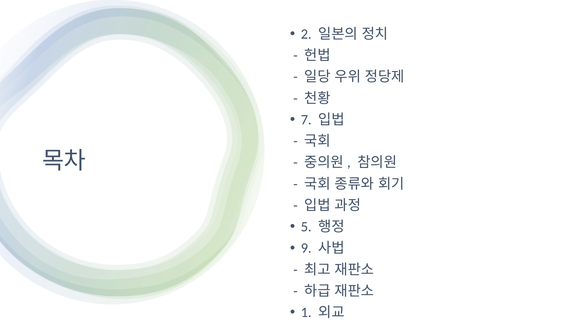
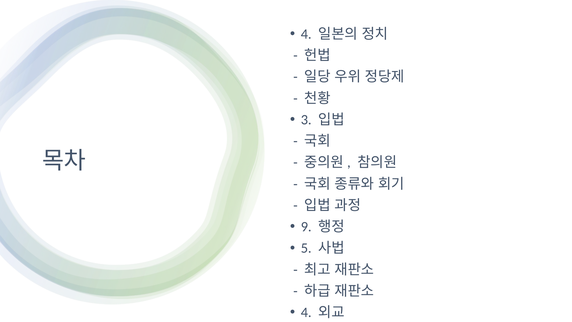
2 at (306, 34): 2 -> 4
7: 7 -> 3
5: 5 -> 9
9: 9 -> 5
1 at (306, 312): 1 -> 4
